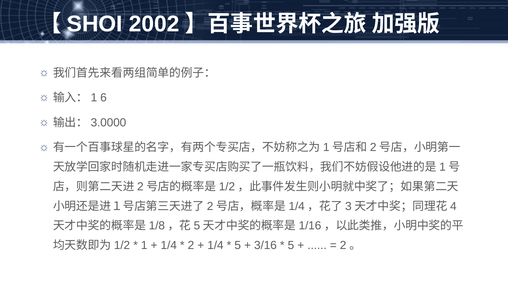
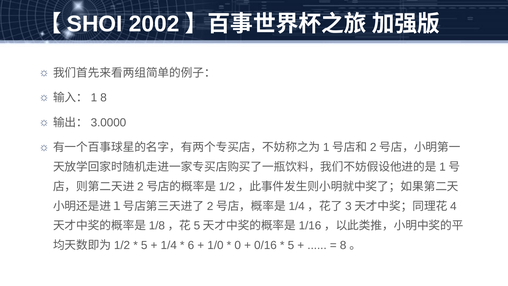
6 at (104, 98): 6 -> 8
1 at (144, 245): 1 -> 5
2 at (191, 245): 2 -> 6
1/4 at (215, 245): 1/4 -> 1/0
5 at (238, 245): 5 -> 0
3/16: 3/16 -> 0/16
2 at (343, 245): 2 -> 8
